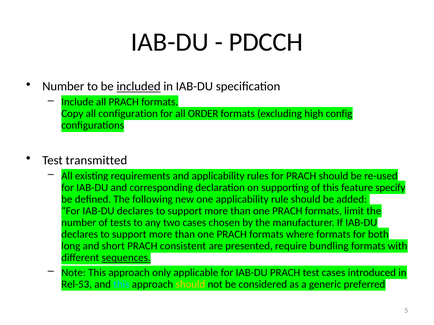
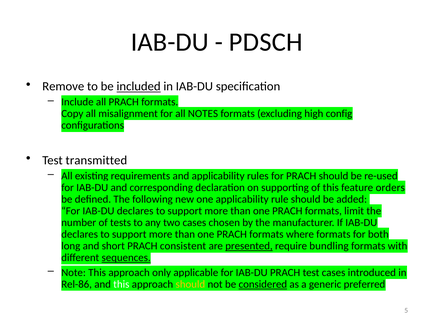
PDCCH: PDCCH -> PDSCH
Number at (63, 87): Number -> Remove
configuration: configuration -> misalignment
ORDER: ORDER -> NOTES
specify: specify -> orders
presented underline: none -> present
Rel-53: Rel-53 -> Rel-86
this at (121, 285) colour: light blue -> white
considered underline: none -> present
